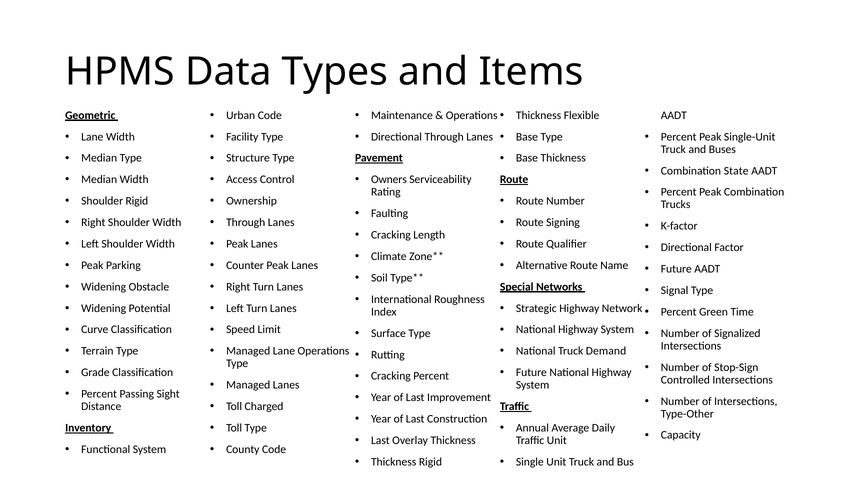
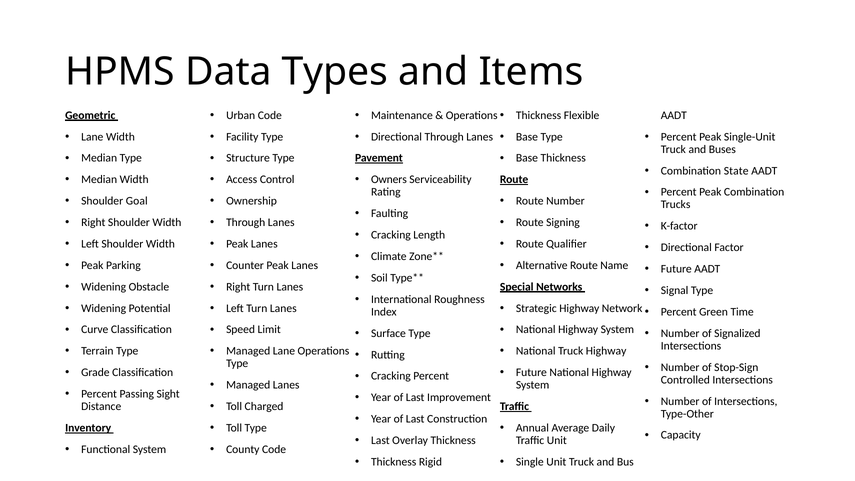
Shoulder Rigid: Rigid -> Goal
Truck Demand: Demand -> Highway
